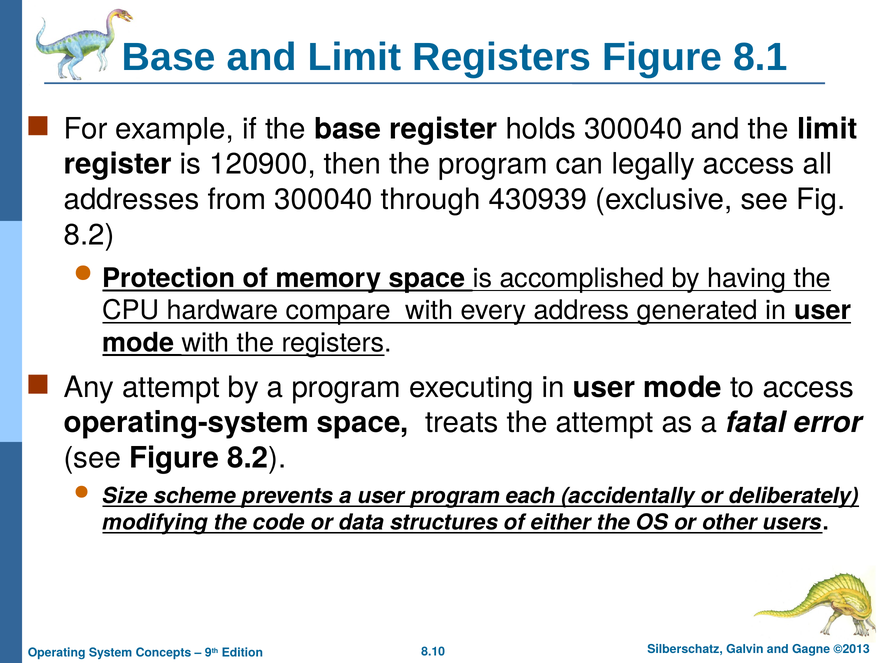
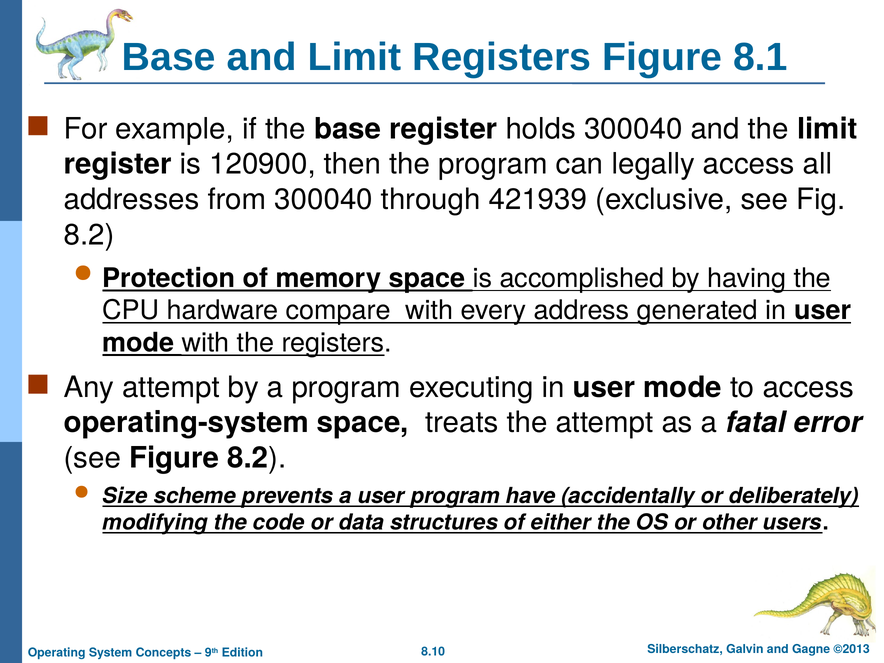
430939: 430939 -> 421939
each: each -> have
